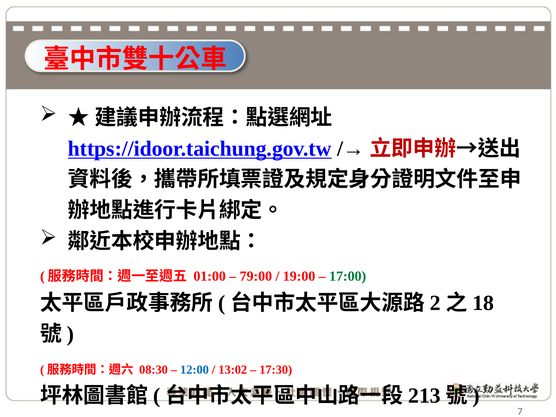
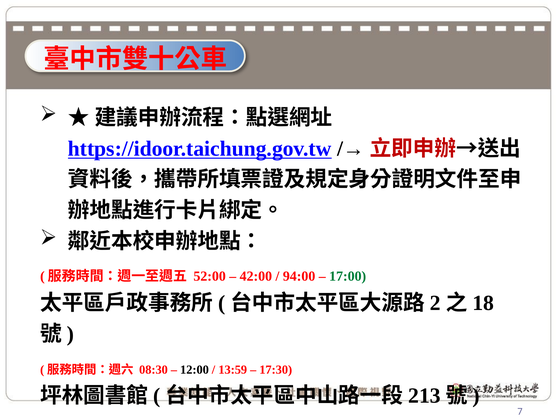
01:00: 01:00 -> 52:00
79:00: 79:00 -> 42:00
19:00: 19:00 -> 94:00
12:00 colour: blue -> black
13:02: 13:02 -> 13:59
